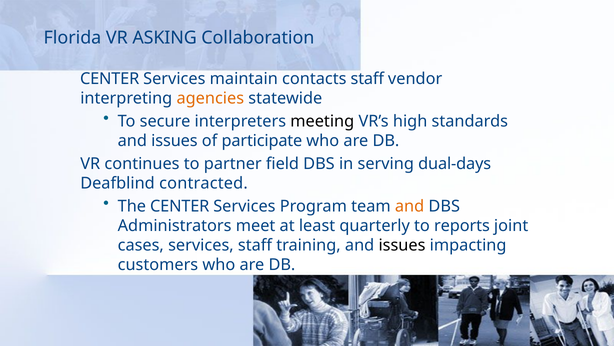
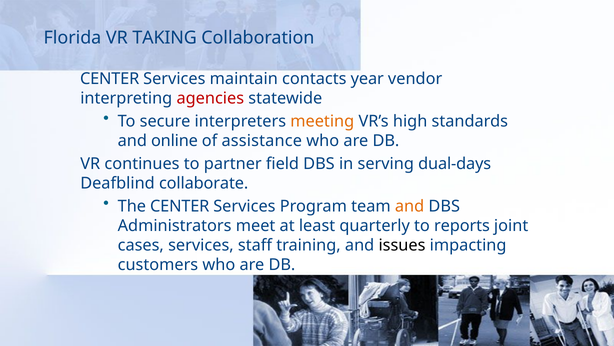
ASKING: ASKING -> TAKING
contacts staff: staff -> year
agencies colour: orange -> red
meeting colour: black -> orange
issues at (174, 140): issues -> online
participate: participate -> assistance
contracted: contracted -> collaborate
